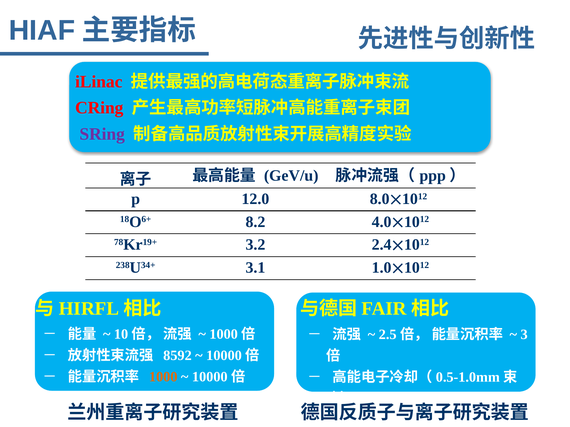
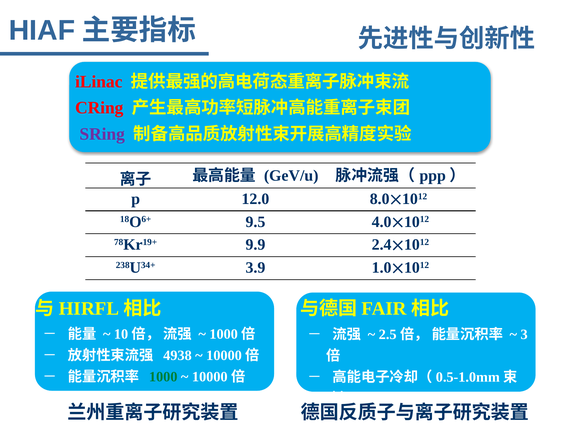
8.2: 8.2 -> 9.5
3.2: 3.2 -> 9.9
3.1: 3.1 -> 3.9
8592: 8592 -> 4938
1000 colour: orange -> green
